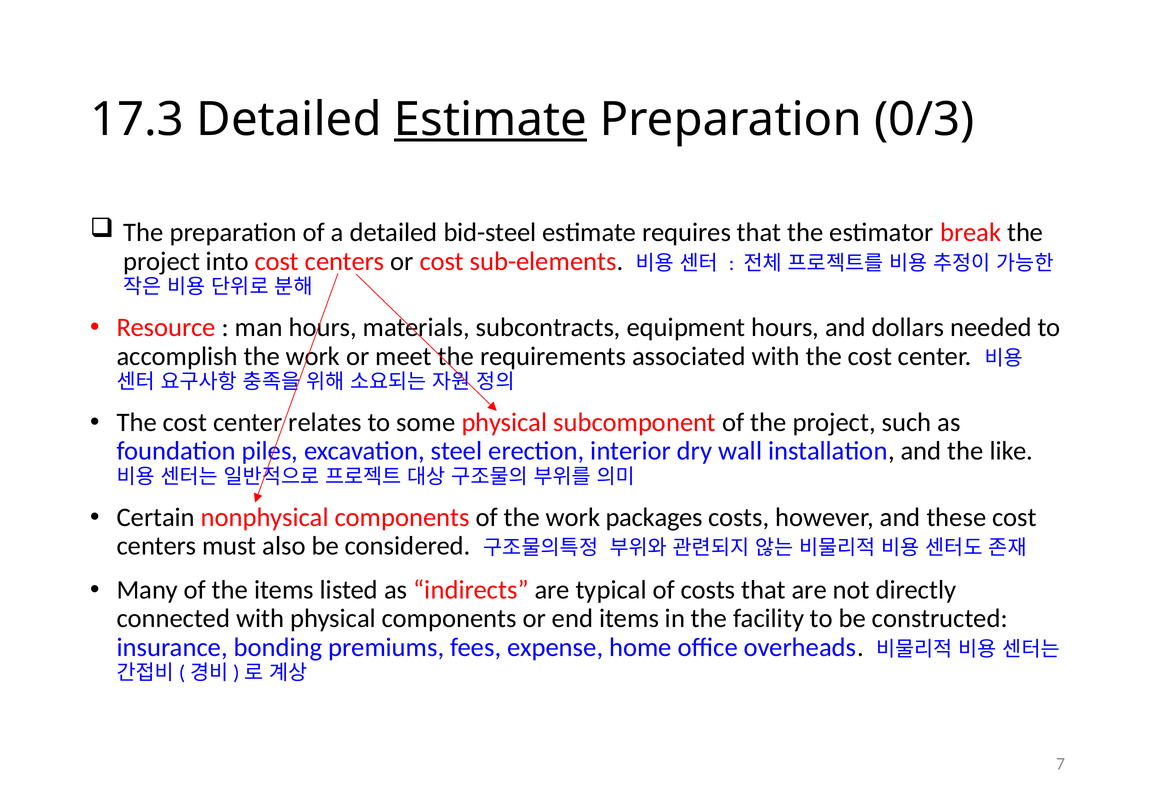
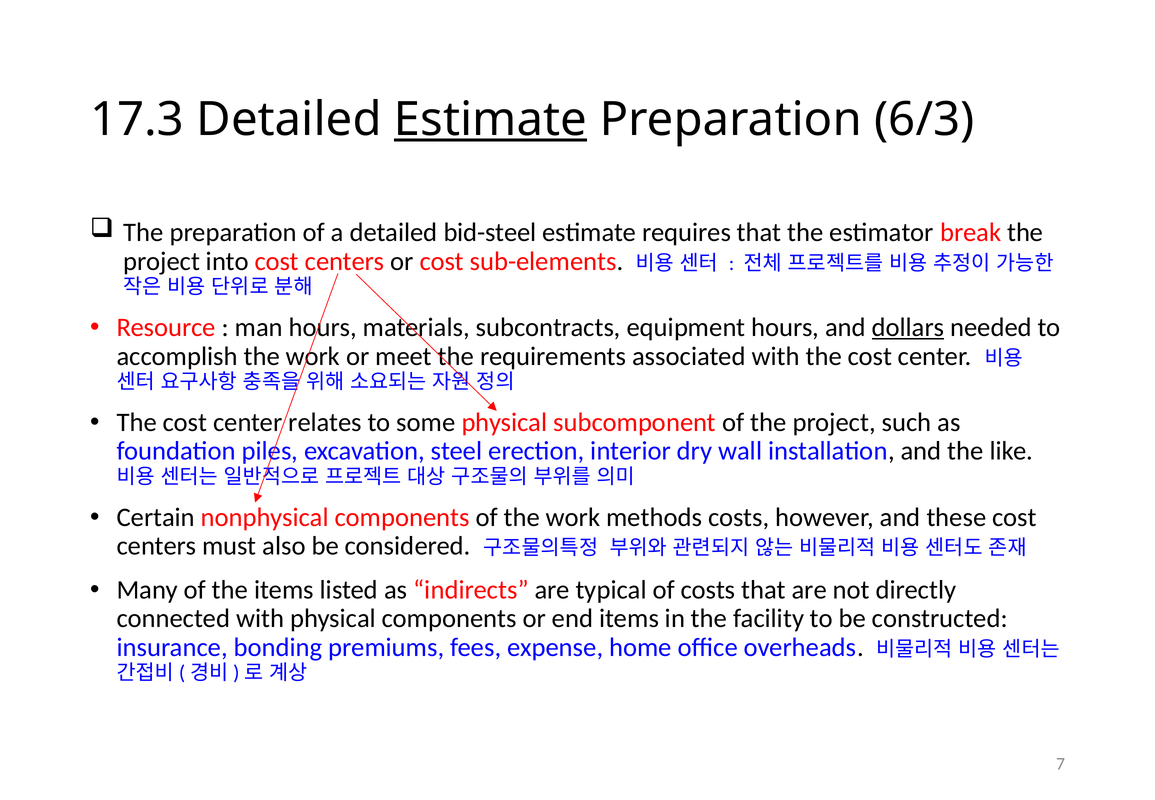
0/3: 0/3 -> 6/3
dollars underline: none -> present
packages: packages -> methods
